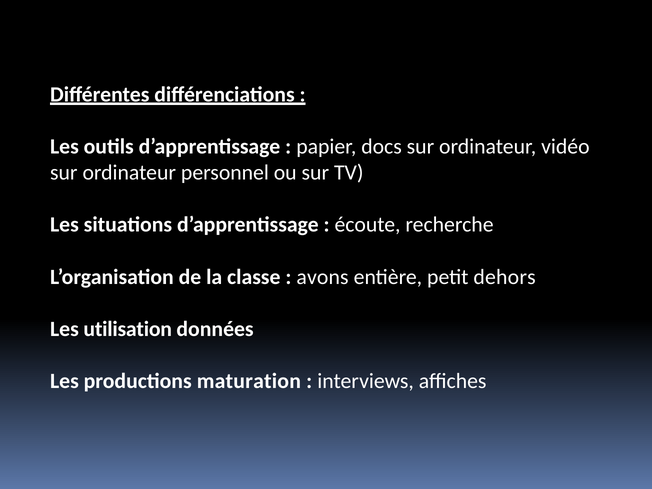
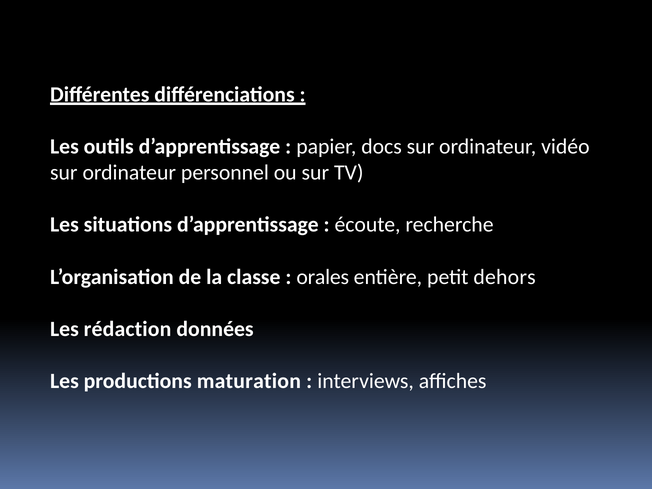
avons: avons -> orales
utilisation: utilisation -> rédaction
